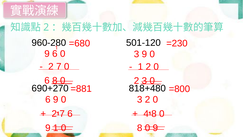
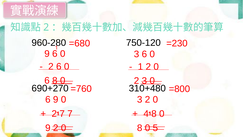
501-120: 501-120 -> 750-120
3 9: 9 -> 6
7 at (59, 66): 7 -> 6
818+480: 818+480 -> 310+480
=881: =881 -> =760
7 6: 6 -> 7
1 at (56, 128): 1 -> 2
0 9: 9 -> 5
